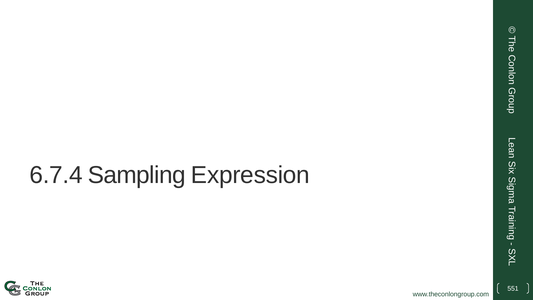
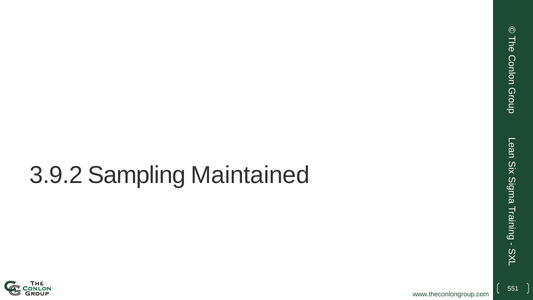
6.7.4: 6.7.4 -> 3.9.2
Expression: Expression -> Maintained
